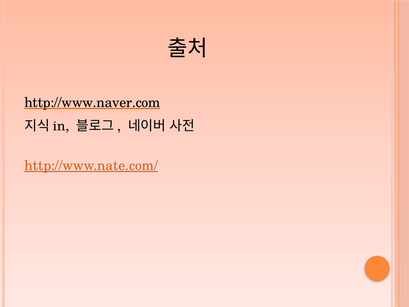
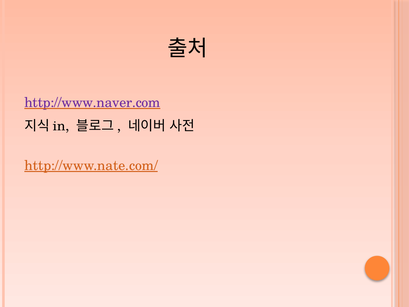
http://www.naver.com colour: black -> purple
